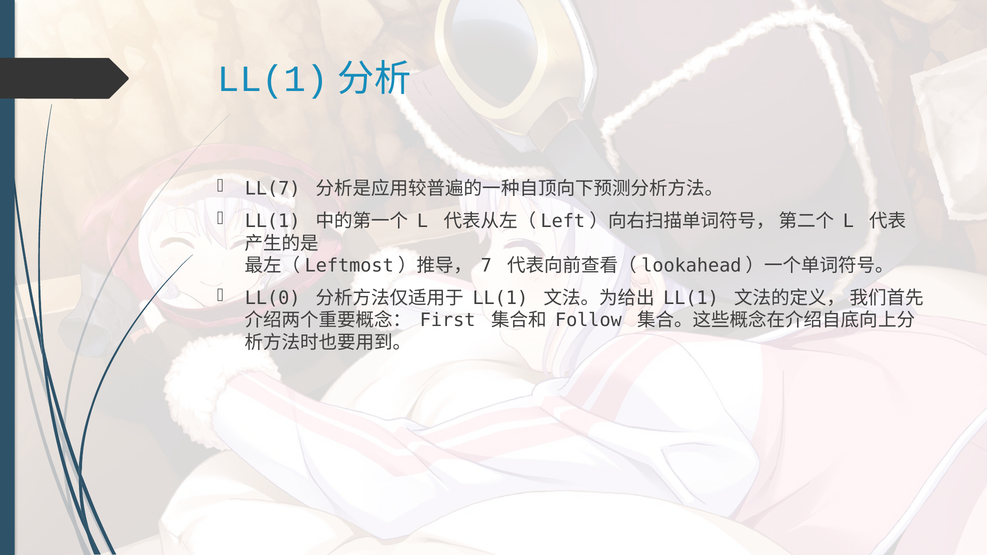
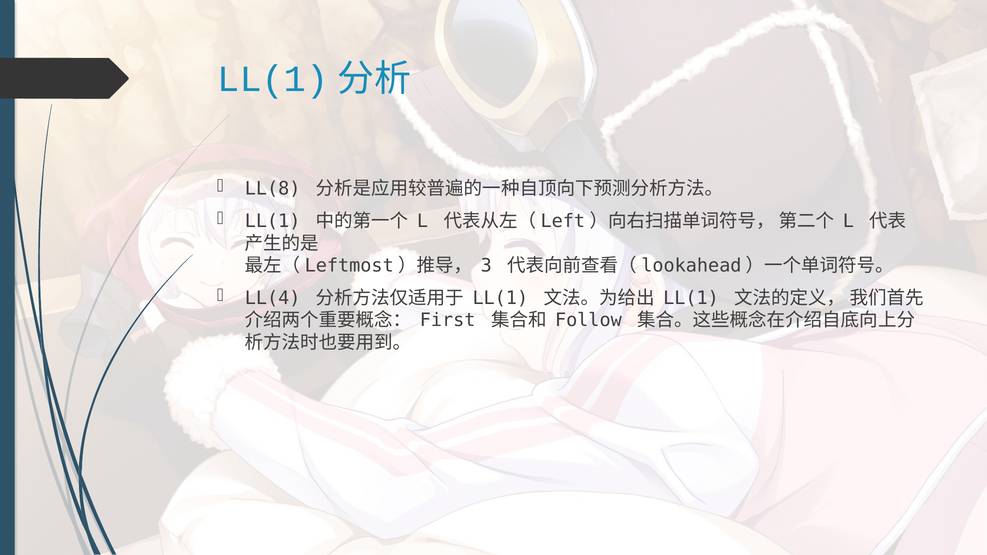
LL(7: LL(7 -> LL(8
7: 7 -> 3
LL(0: LL(0 -> LL(4
